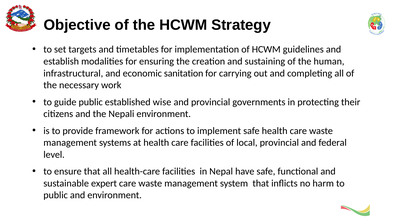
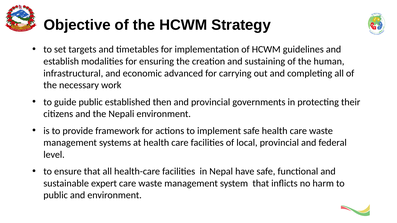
sanitation: sanitation -> advanced
wise: wise -> then
